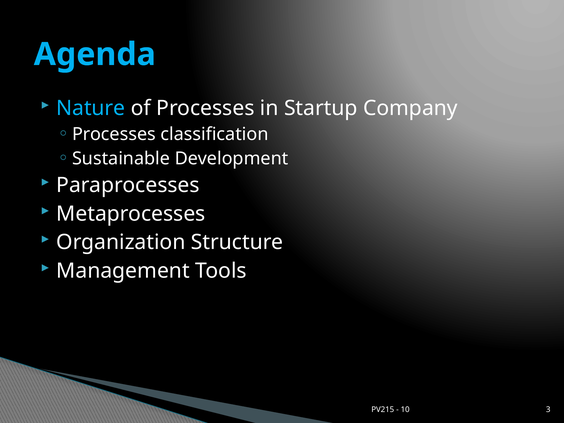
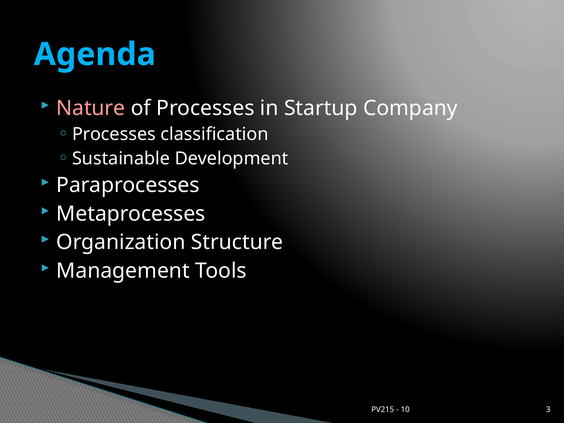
Nature colour: light blue -> pink
